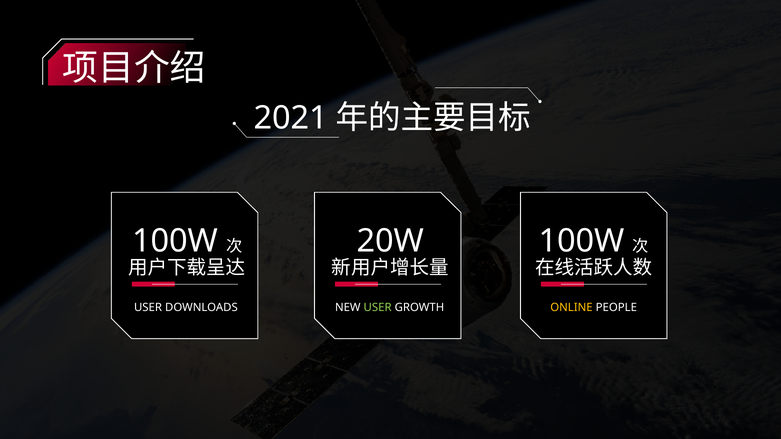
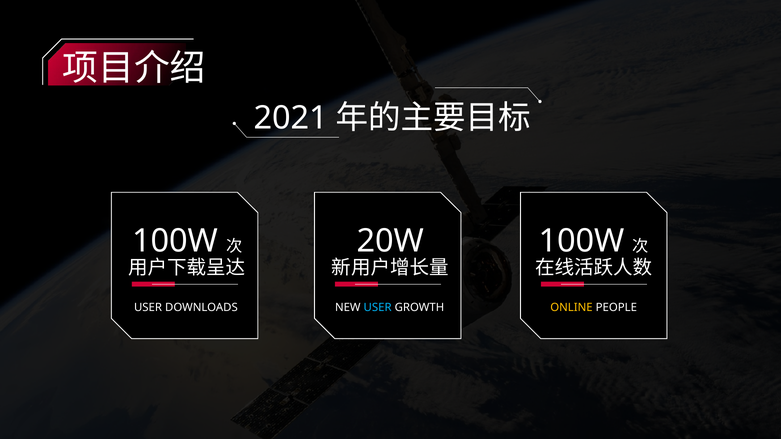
USER at (378, 308) colour: light green -> light blue
